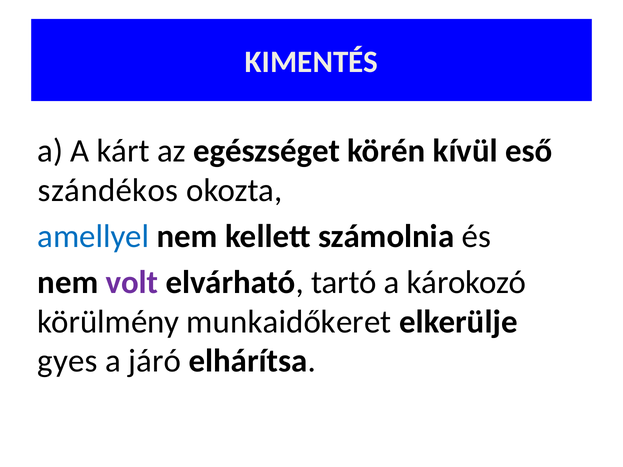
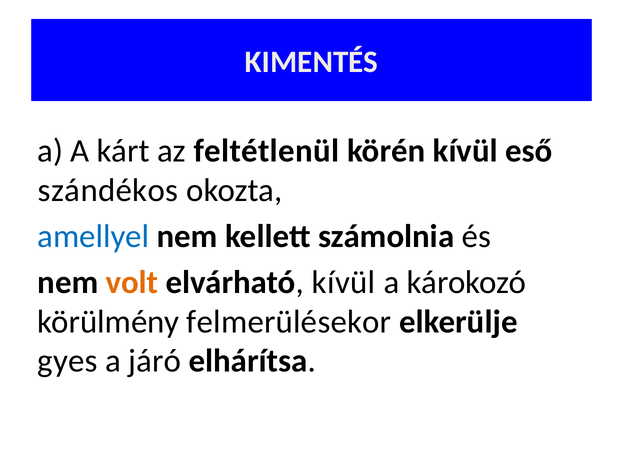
egészséget: egészséget -> feltétlenül
volt colour: purple -> orange
elvárható tartó: tartó -> kívül
munkaidőkeret: munkaidőkeret -> felmerülésekor
